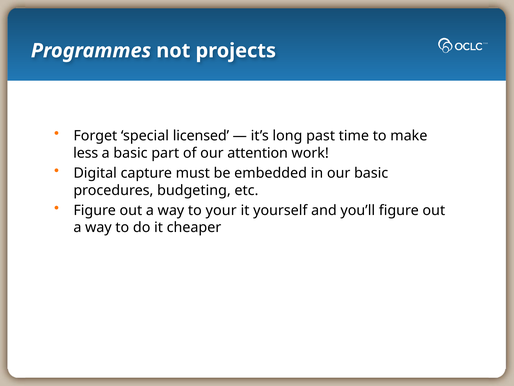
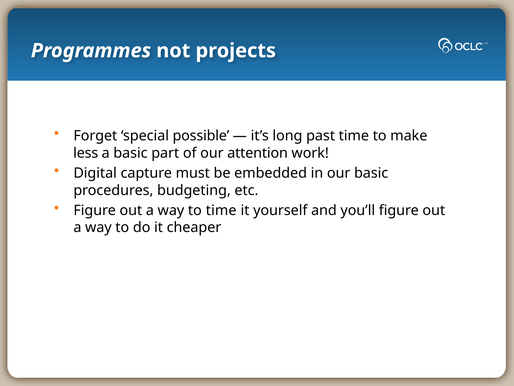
licensed: licensed -> possible
to your: your -> time
